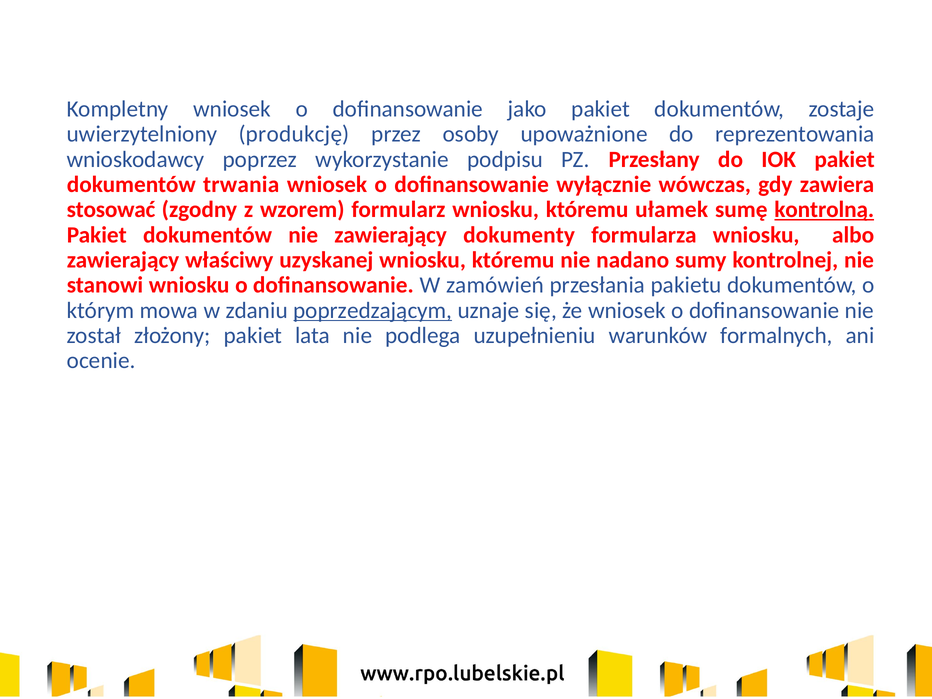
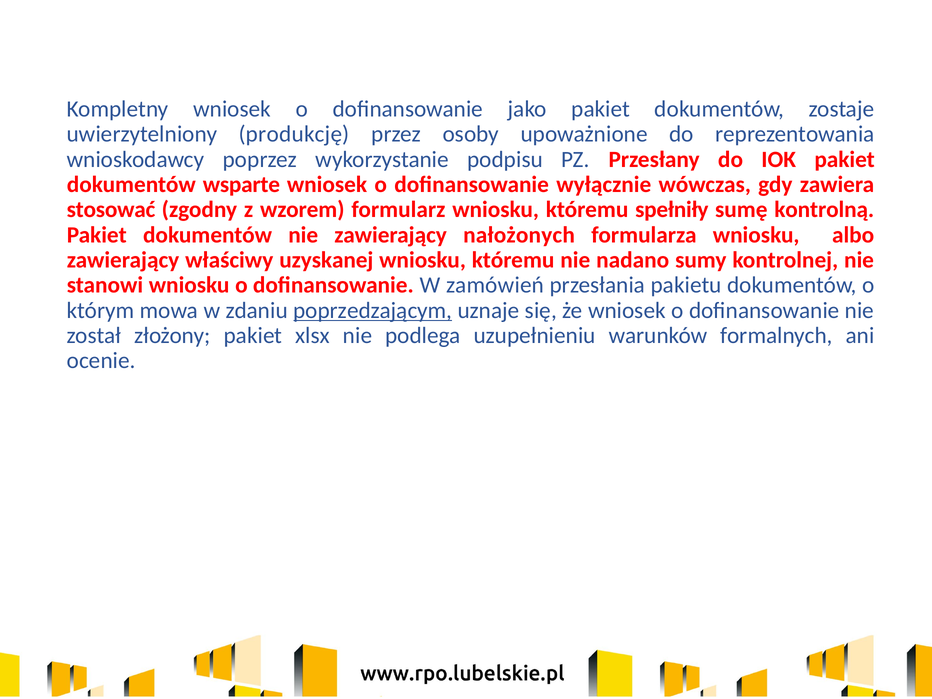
trwania: trwania -> wsparte
ułamek: ułamek -> spełniły
kontrolną underline: present -> none
dokumenty: dokumenty -> nałożonych
lata: lata -> xlsx
